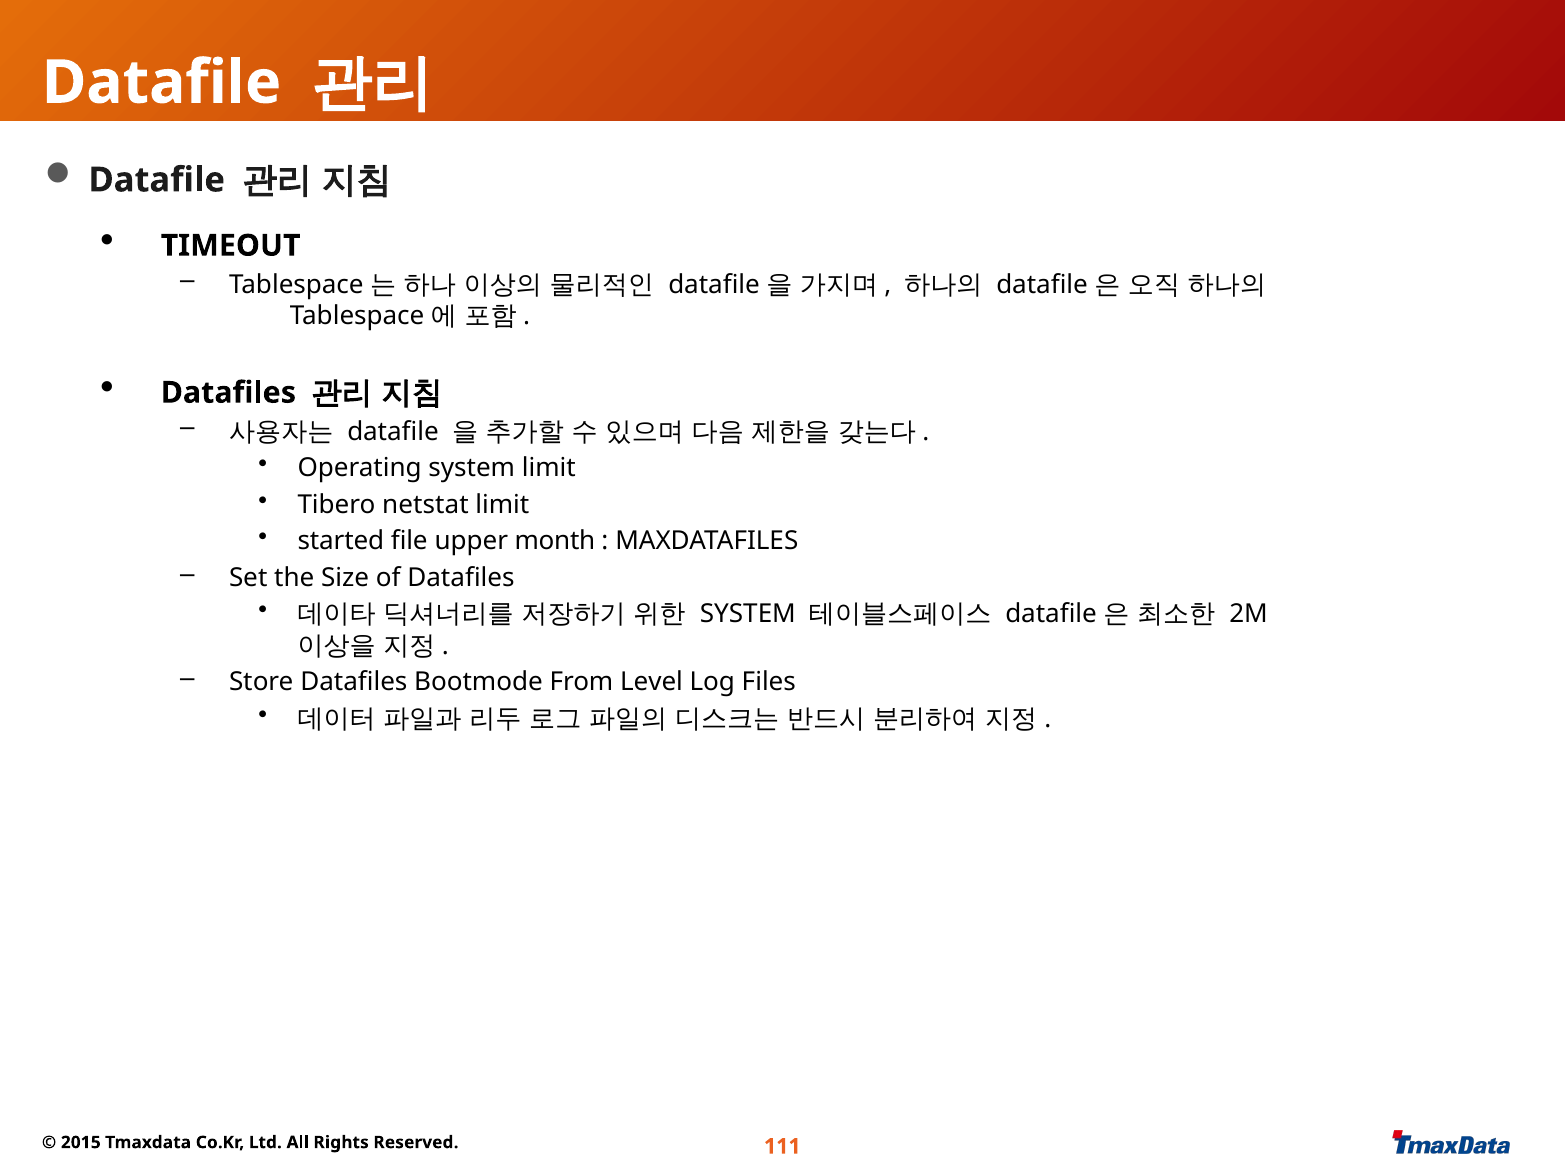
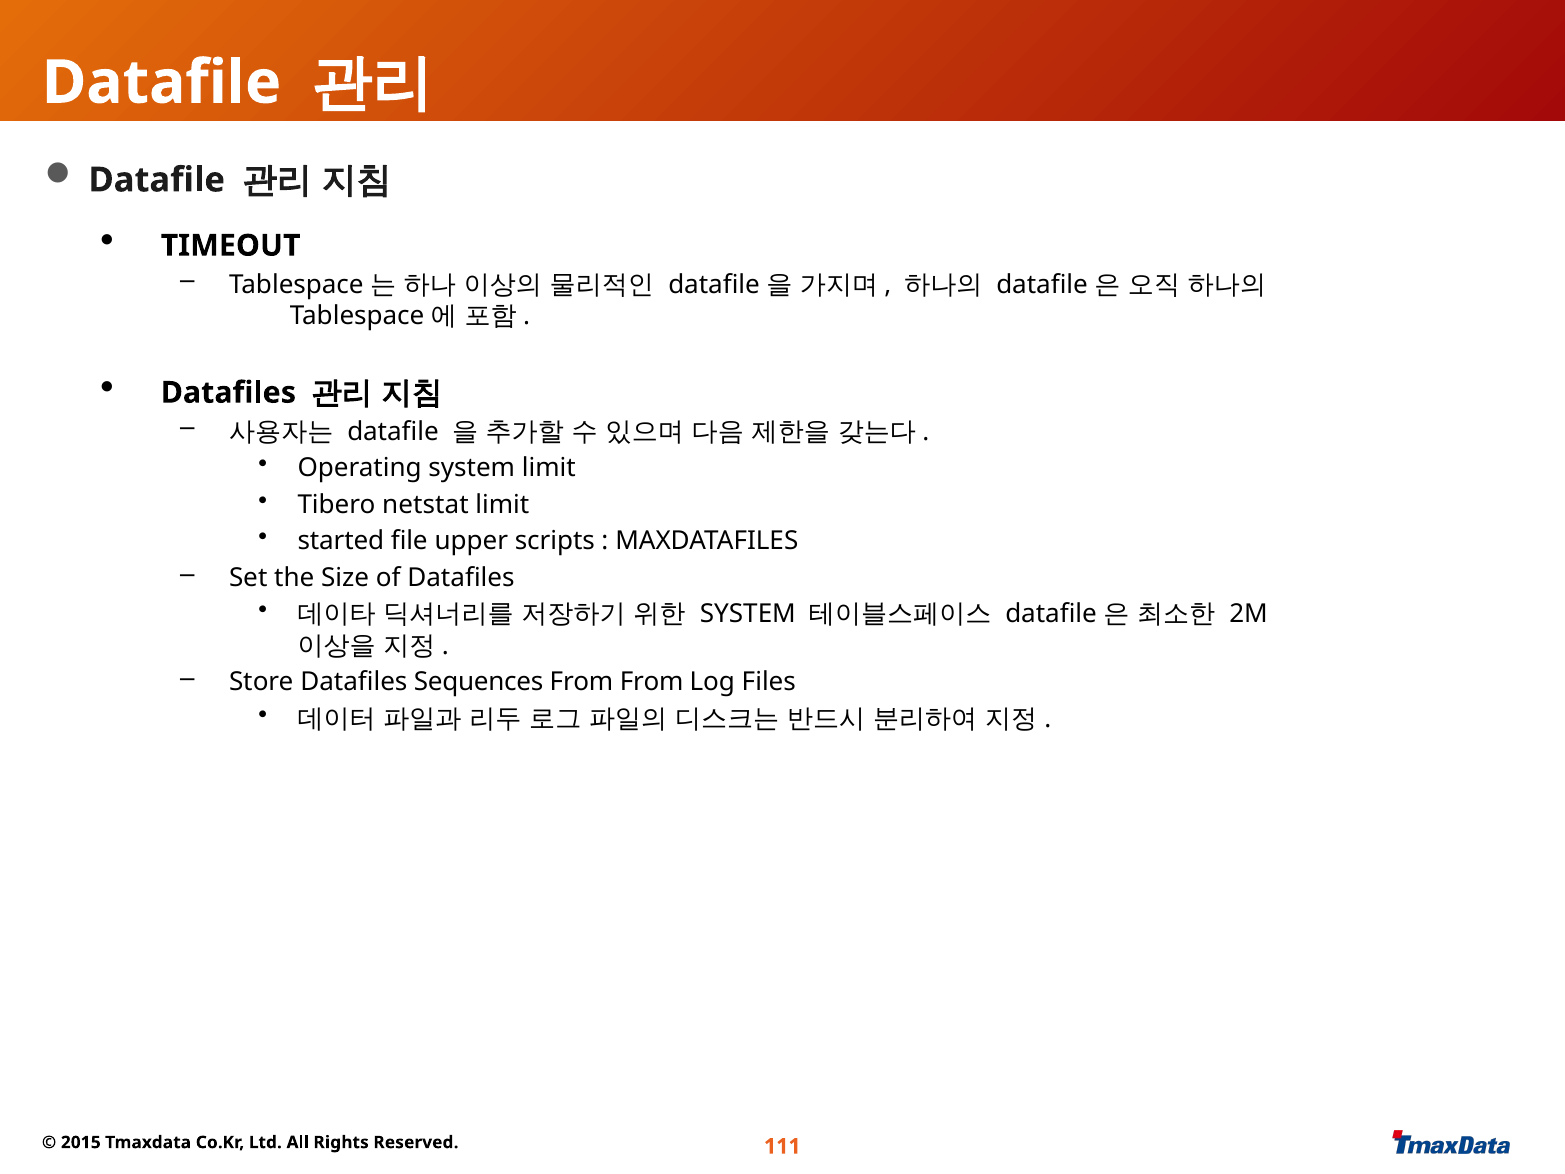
month: month -> scripts
Bootmode: Bootmode -> Sequences
From Level: Level -> From
